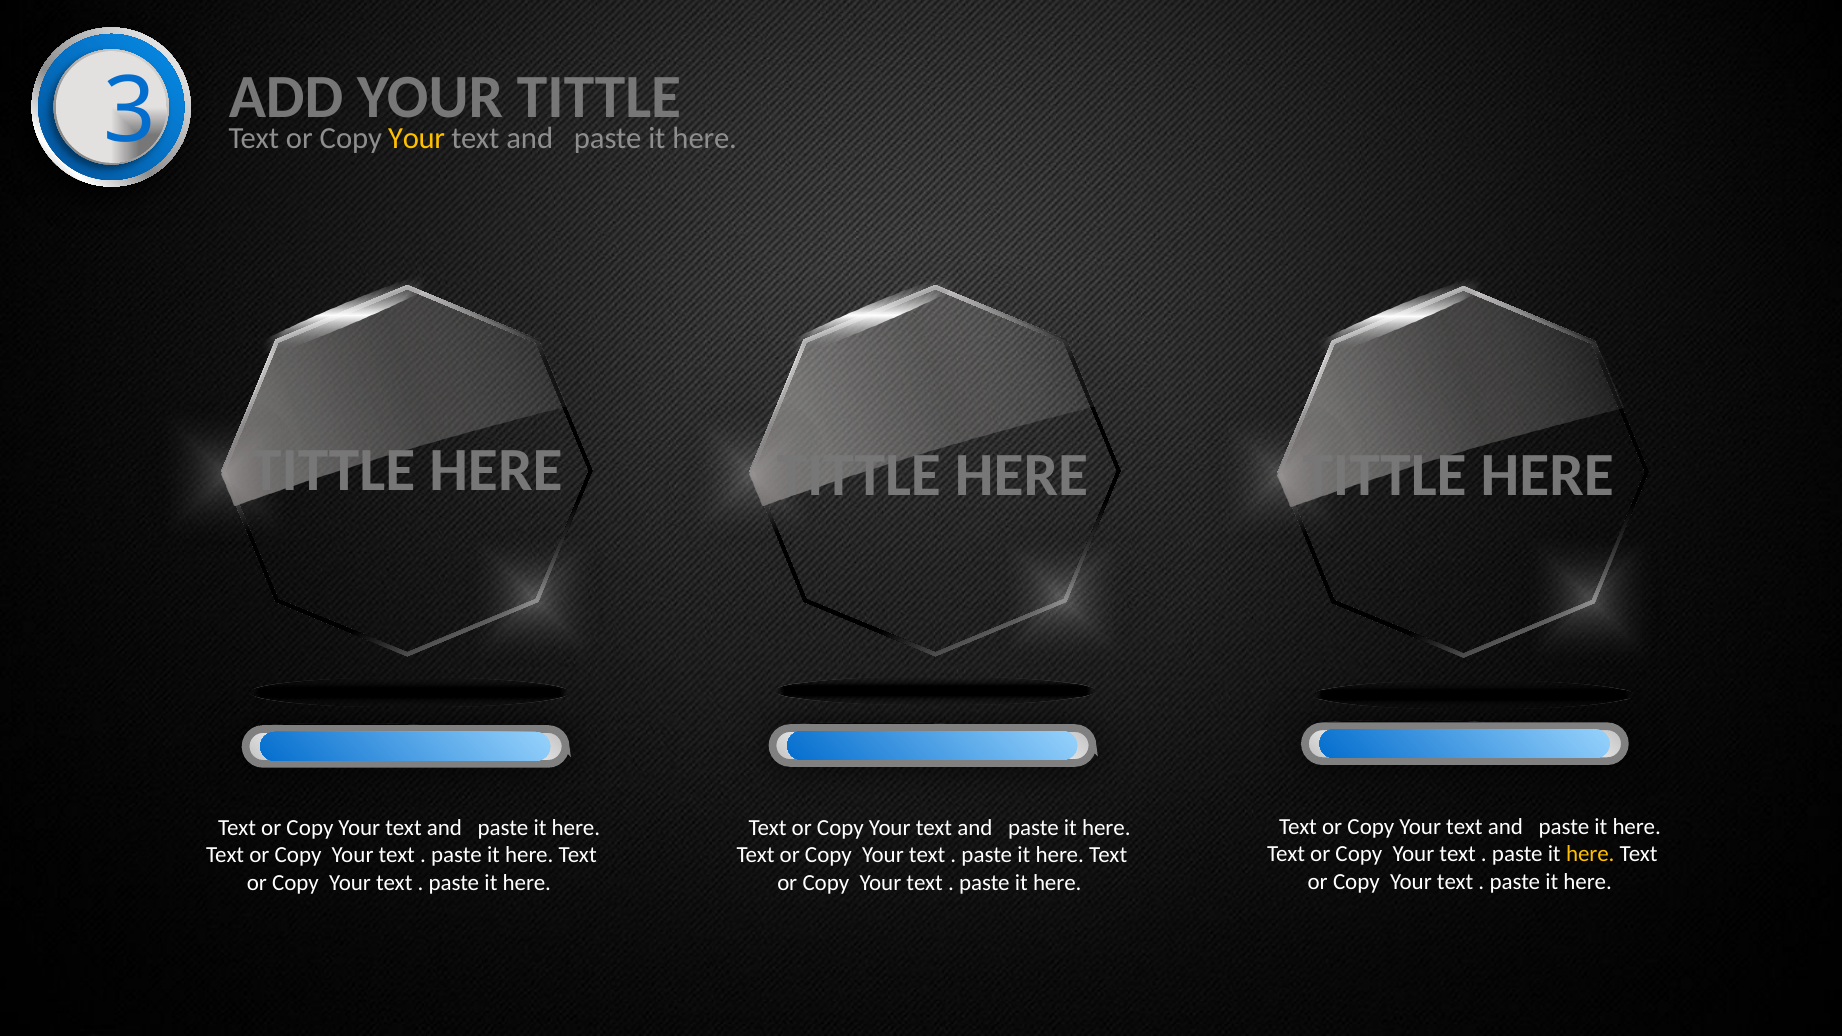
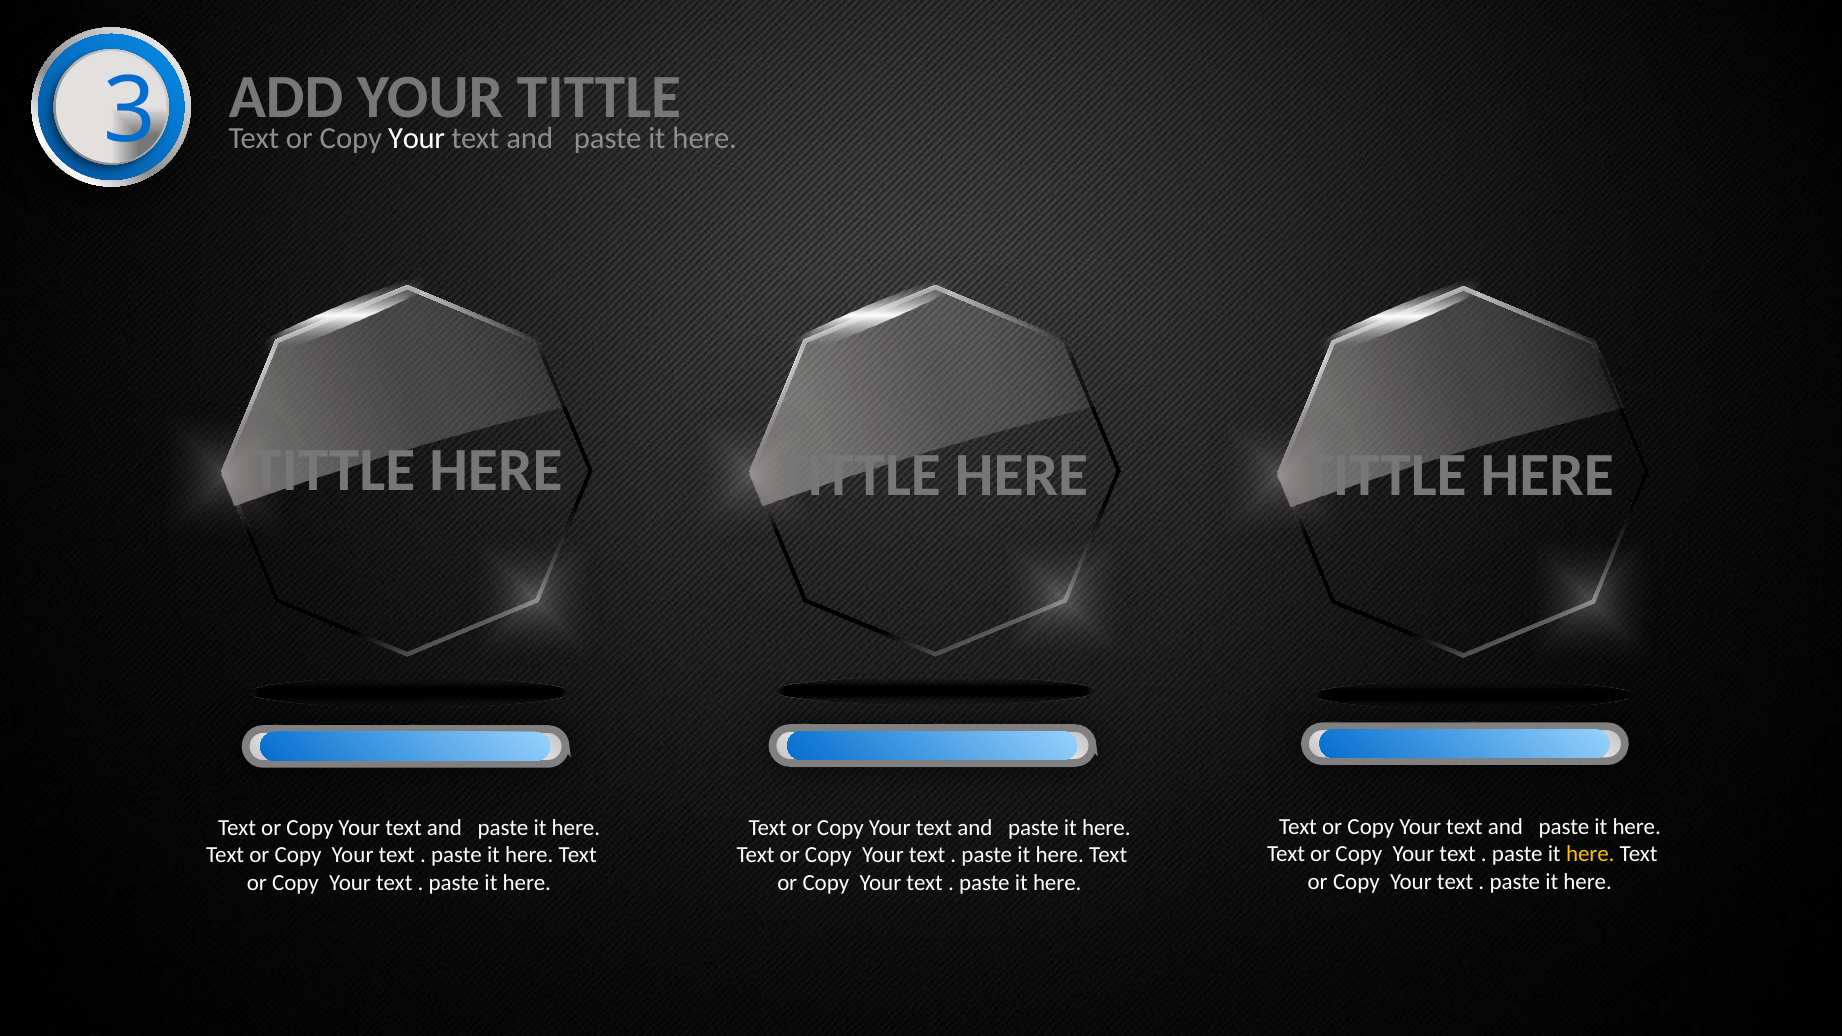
Your at (417, 138) colour: yellow -> white
